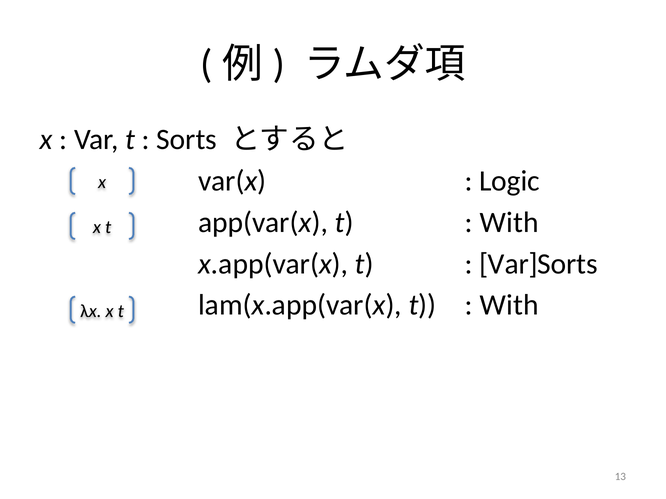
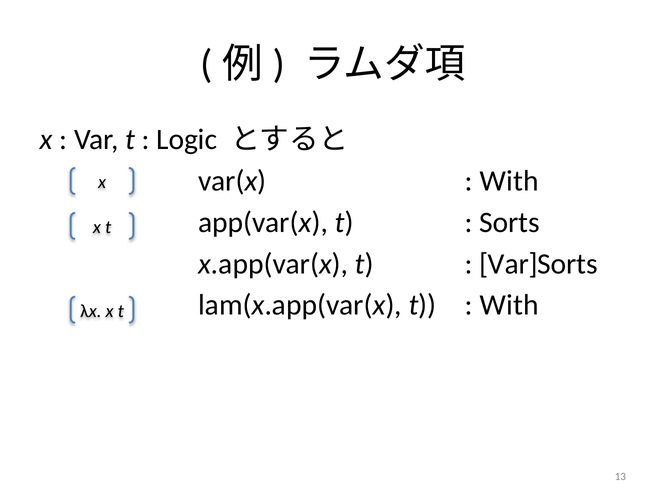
Sorts: Sorts -> Logic
Logic at (509, 181): Logic -> With
With at (509, 223): With -> Sorts
